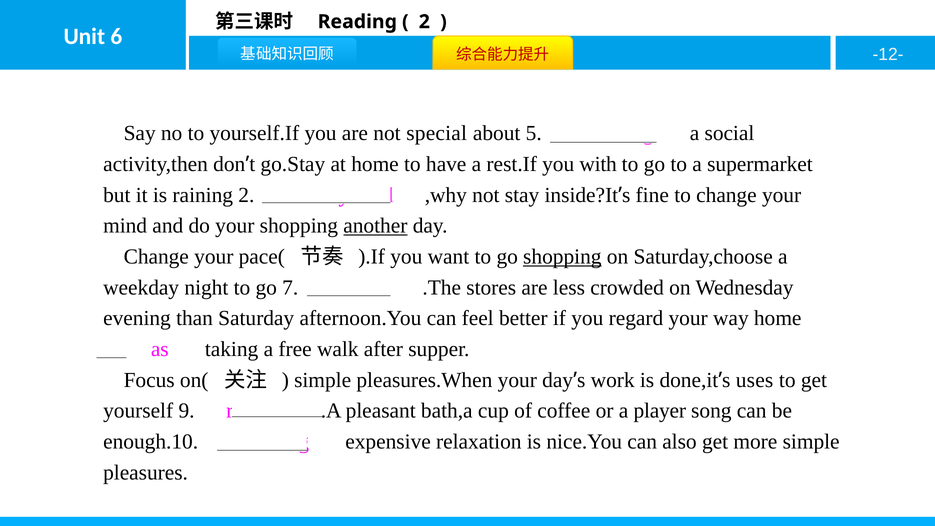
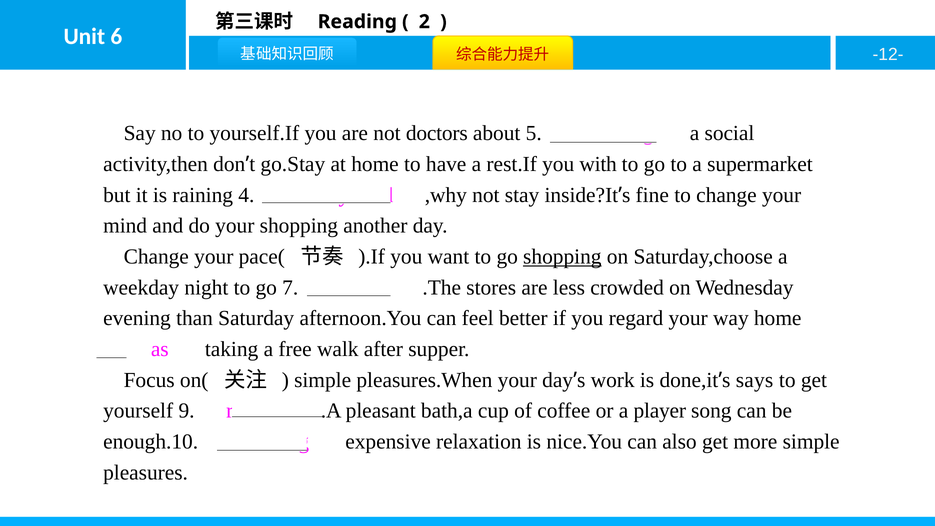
special: special -> doctors
raining 2: 2 -> 4
another underline: present -> none
uses: uses -> says
